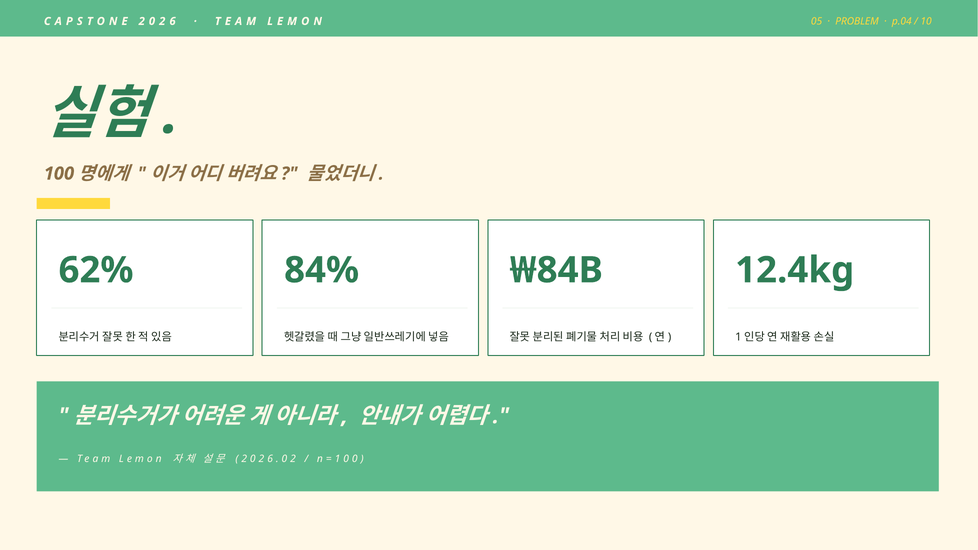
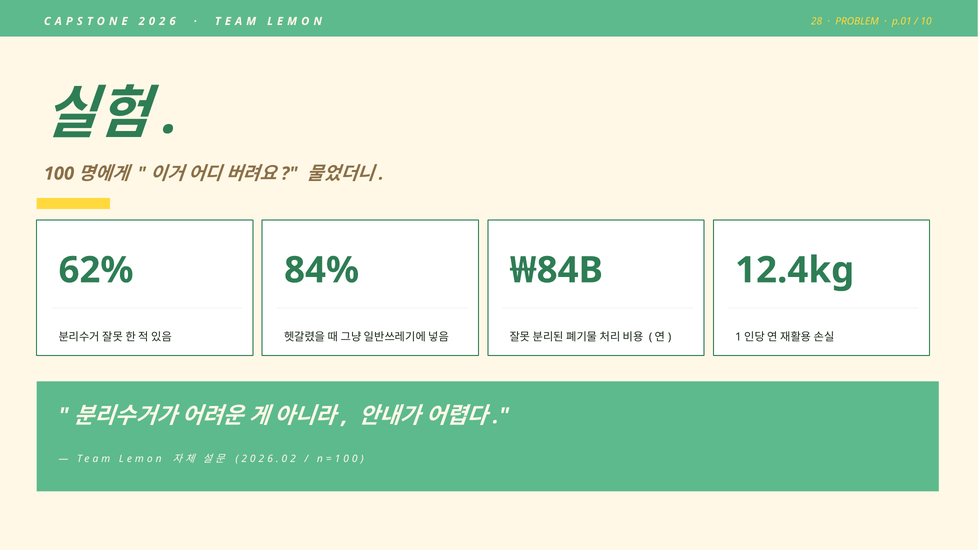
05: 05 -> 28
p.04: p.04 -> p.01
